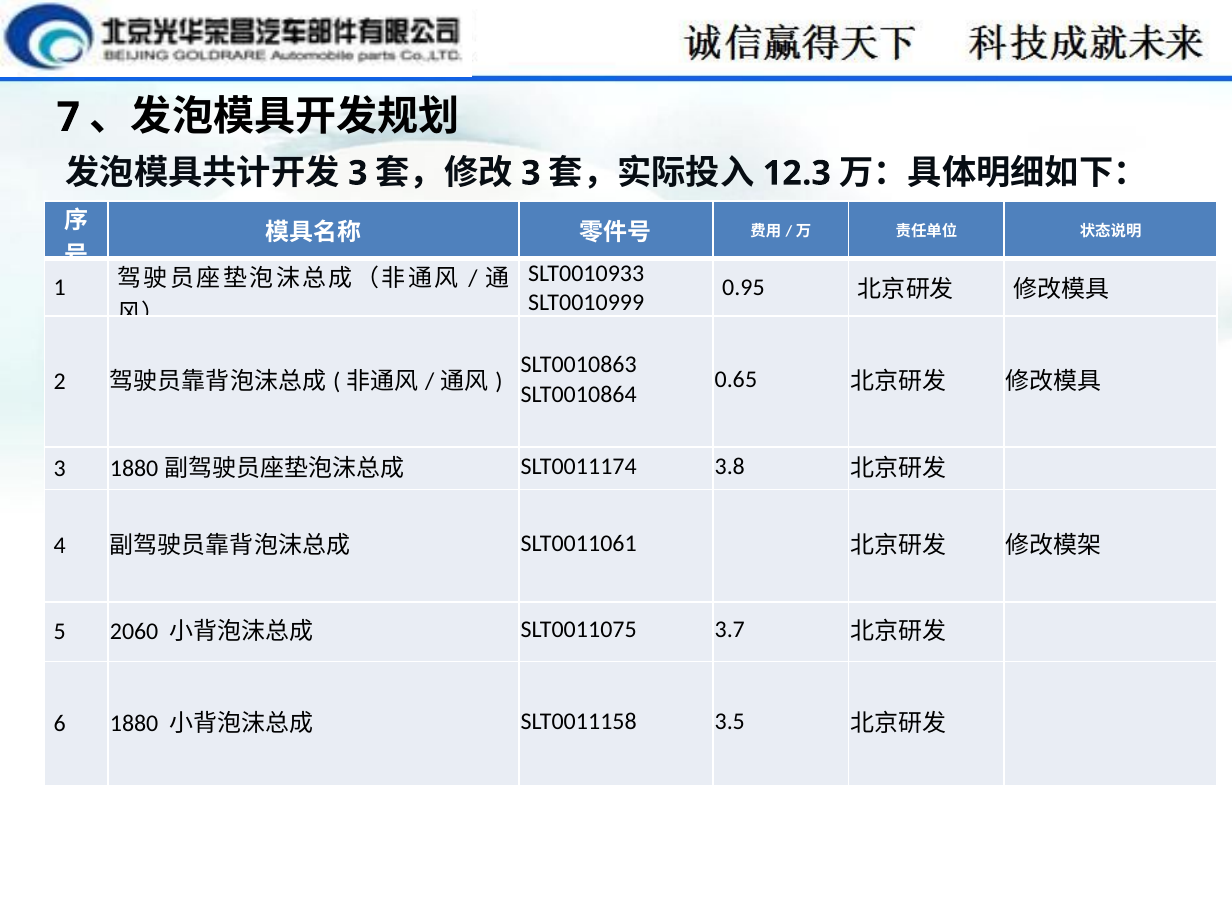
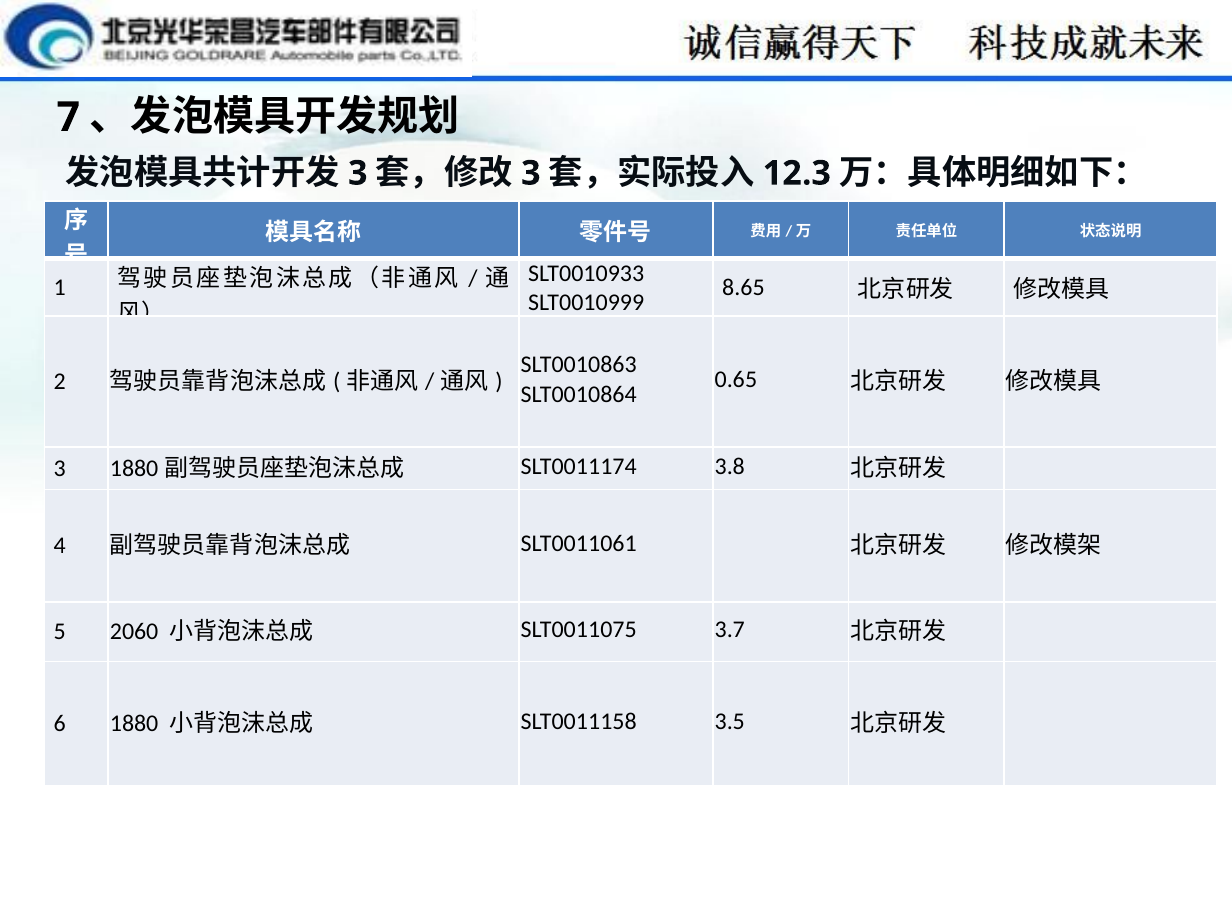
0.95: 0.95 -> 8.65
